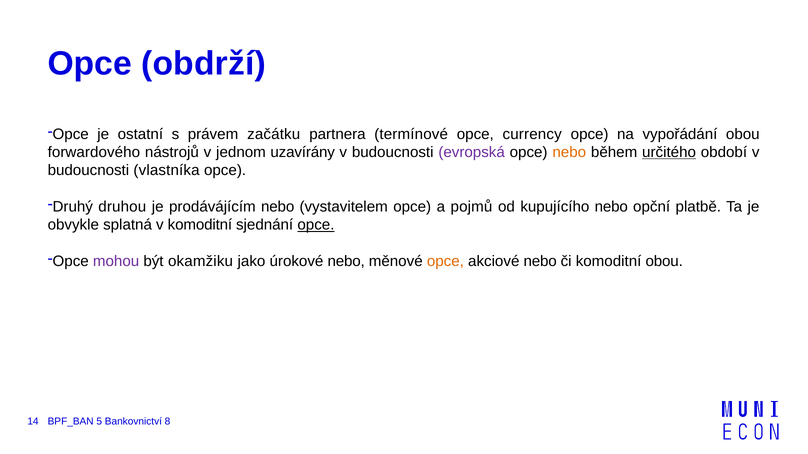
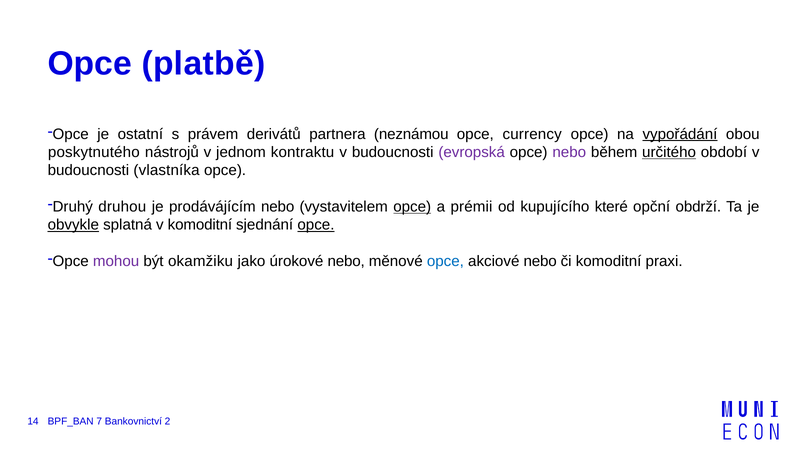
obdrží: obdrží -> platbě
začátku: začátku -> derivátů
termínové: termínové -> neznámou
vypořádání underline: none -> present
forwardového: forwardového -> poskytnutého
uzavírány: uzavírány -> kontraktu
nebo at (569, 152) colour: orange -> purple
opce at (412, 207) underline: none -> present
pojmů: pojmů -> prémii
kupujícího nebo: nebo -> které
platbě: platbě -> obdrží
obvykle underline: none -> present
opce at (445, 261) colour: orange -> blue
komoditní obou: obou -> praxi
5: 5 -> 7
8: 8 -> 2
